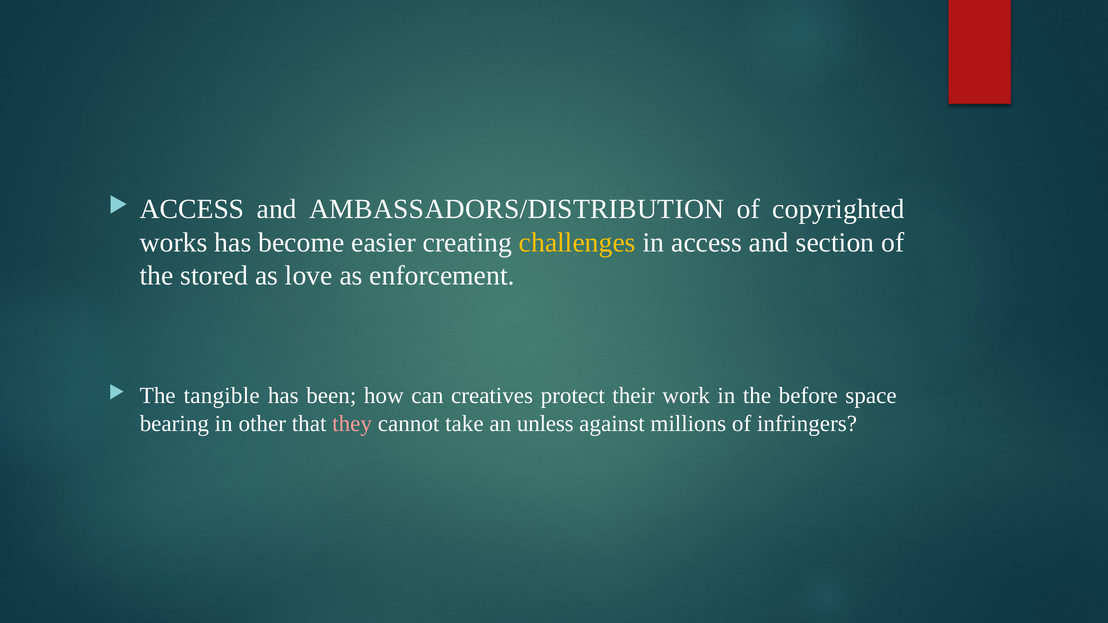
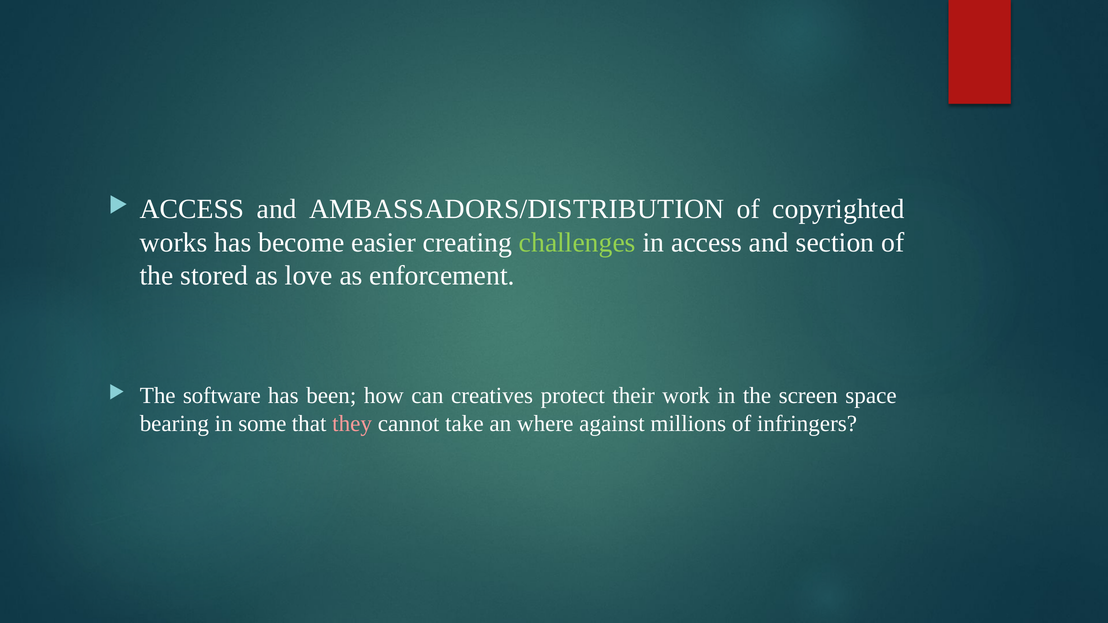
challenges colour: yellow -> light green
tangible: tangible -> software
before: before -> screen
other: other -> some
unless: unless -> where
